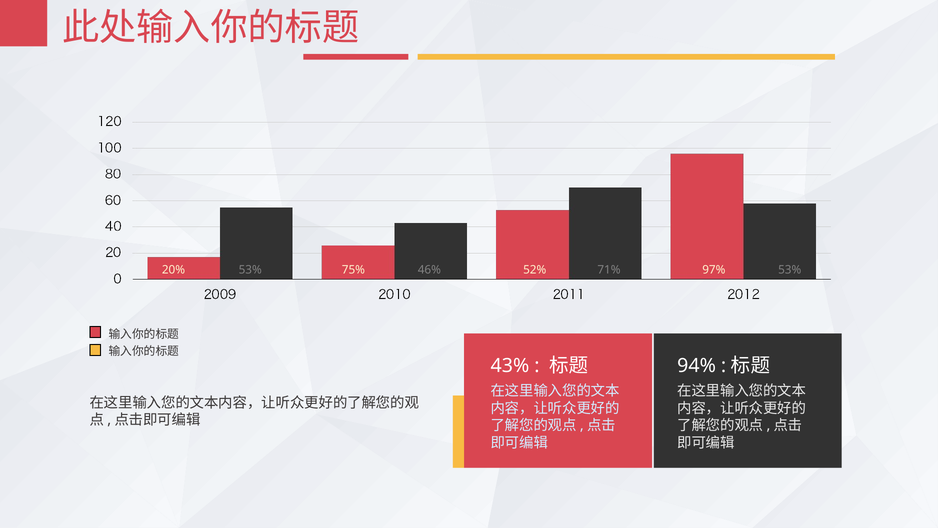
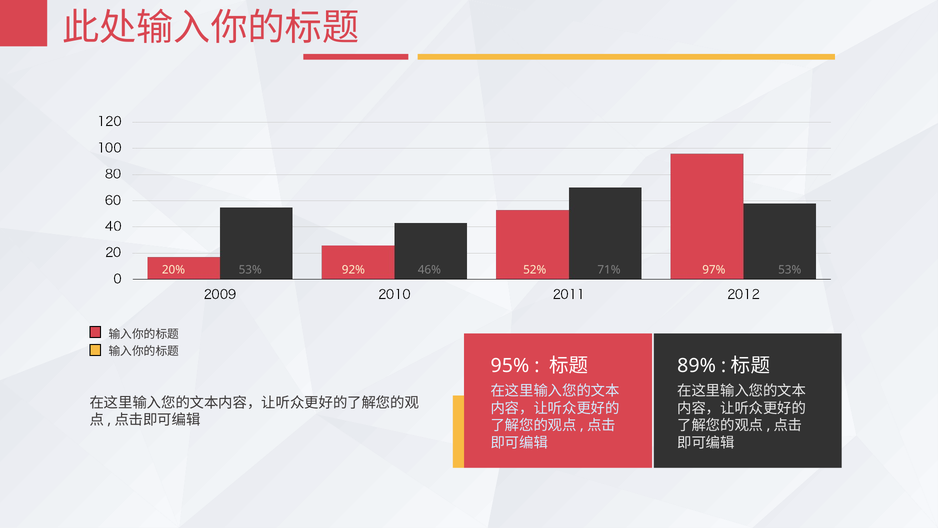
75%: 75% -> 92%
43%: 43% -> 95%
94%: 94% -> 89%
